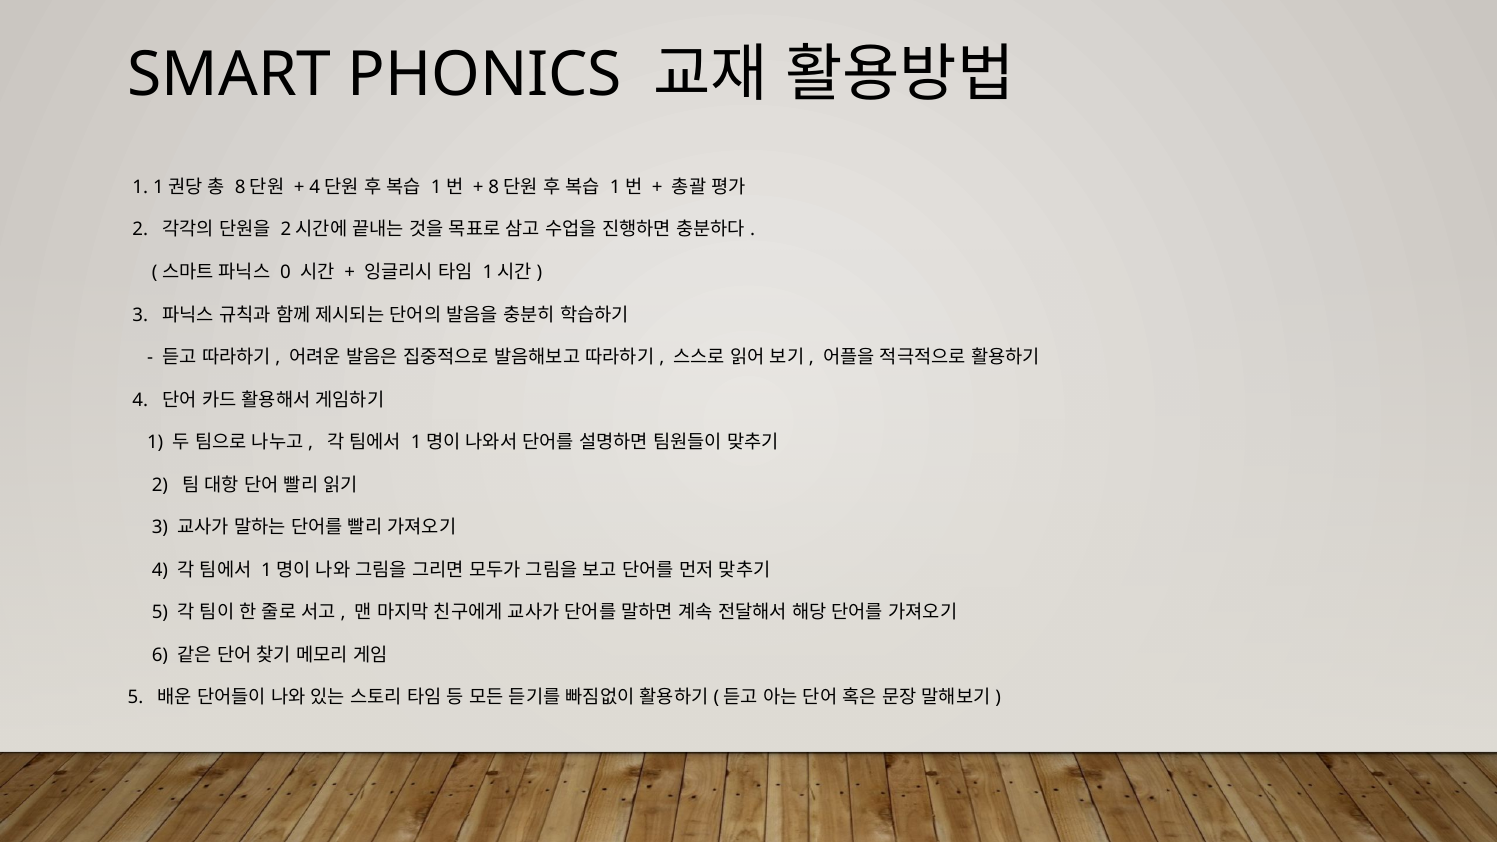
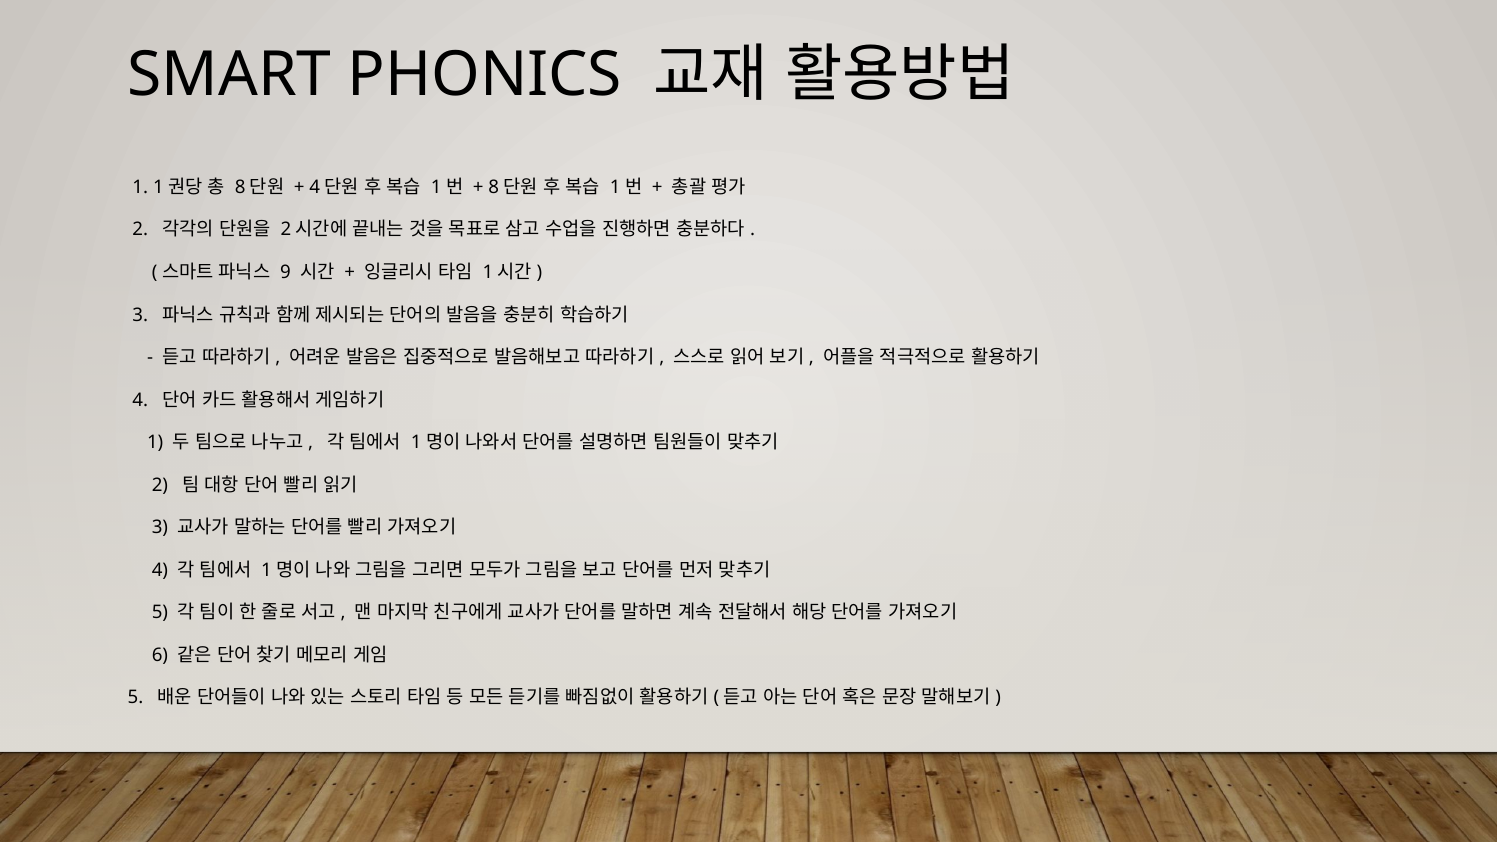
0: 0 -> 9
